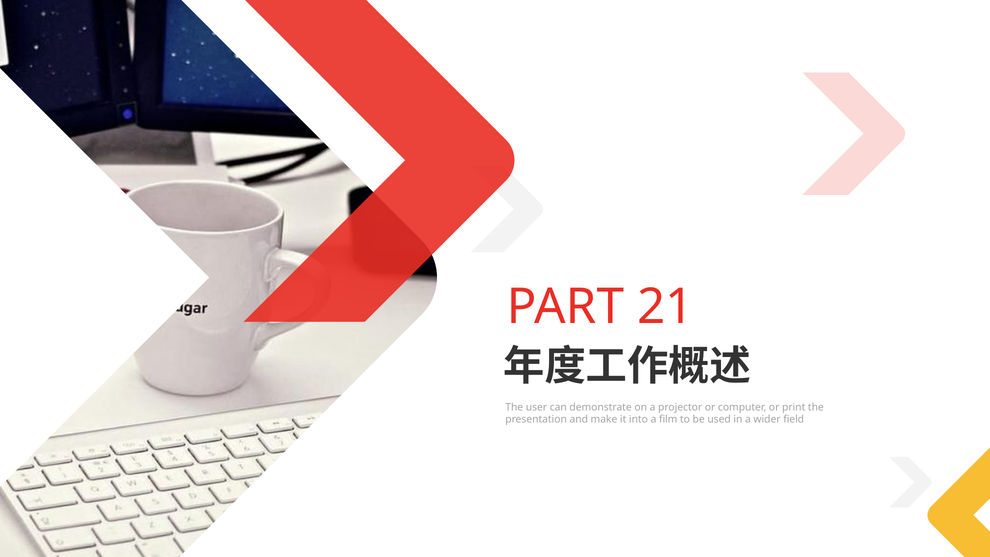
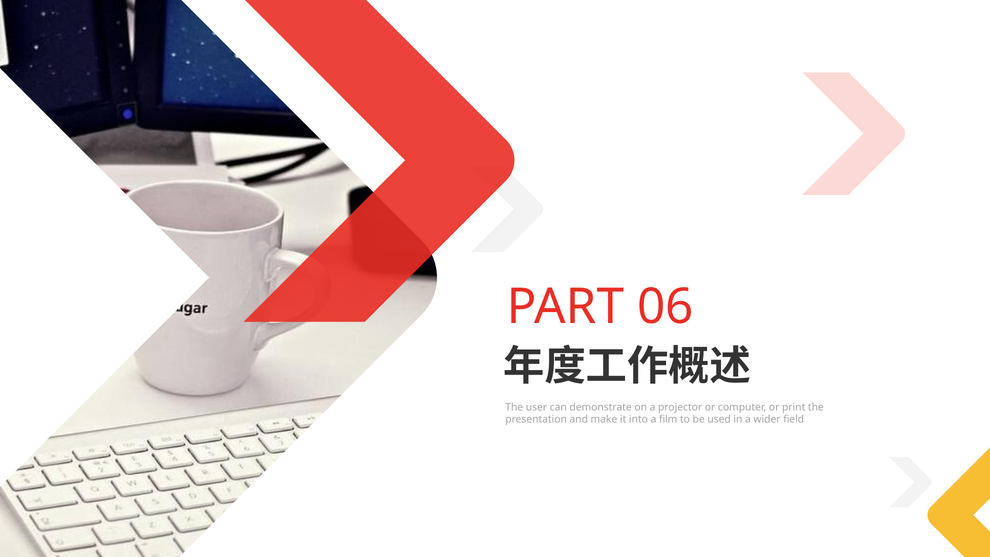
21: 21 -> 06
